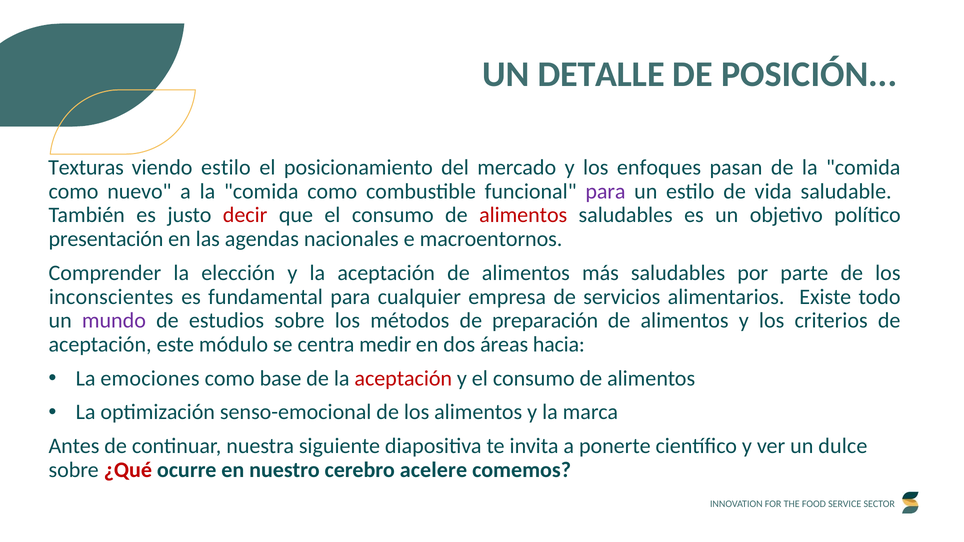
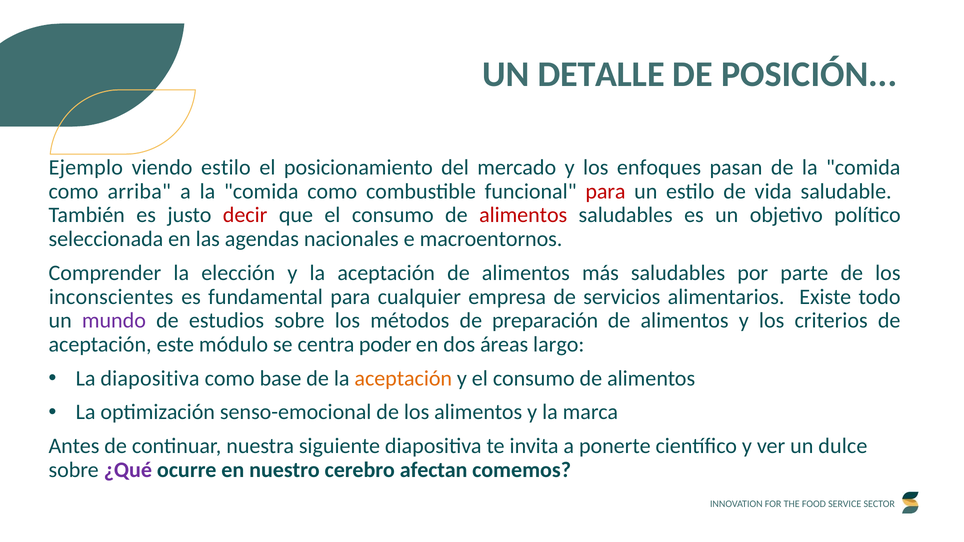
Texturas: Texturas -> Ejemplo
nuevo: nuevo -> arriba
para at (605, 191) colour: purple -> red
presentación: presentación -> seleccionada
medir: medir -> poder
hacia: hacia -> largo
La emociones: emociones -> diapositiva
aceptación at (403, 378) colour: red -> orange
¿Qué colour: red -> purple
acelere: acelere -> afectan
